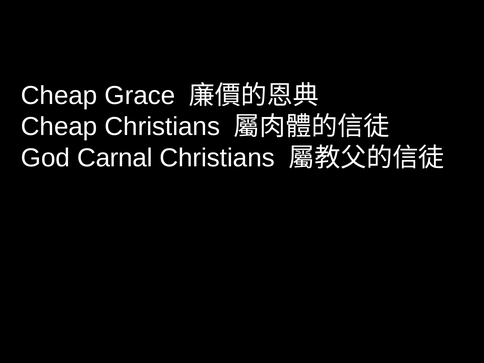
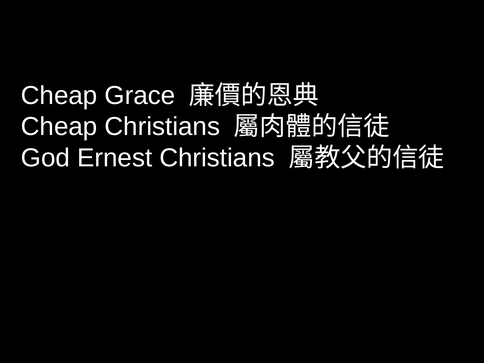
Carnal: Carnal -> Ernest
